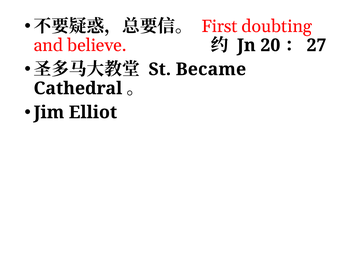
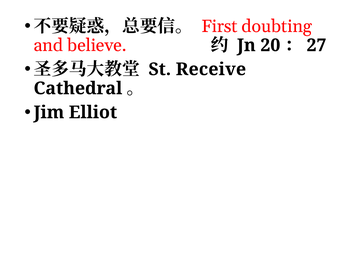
Became: Became -> Receive
